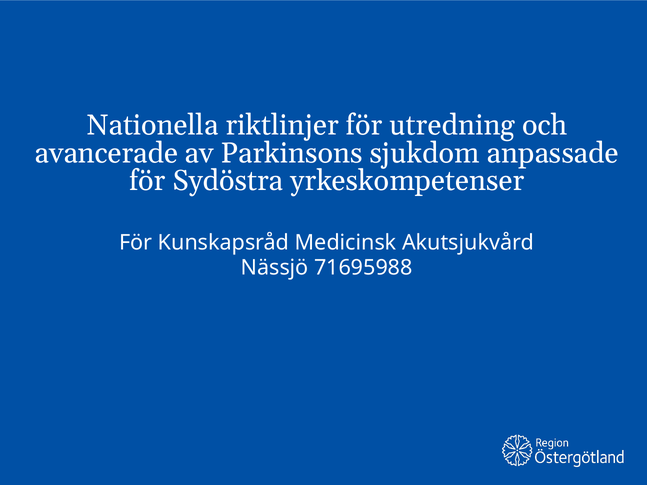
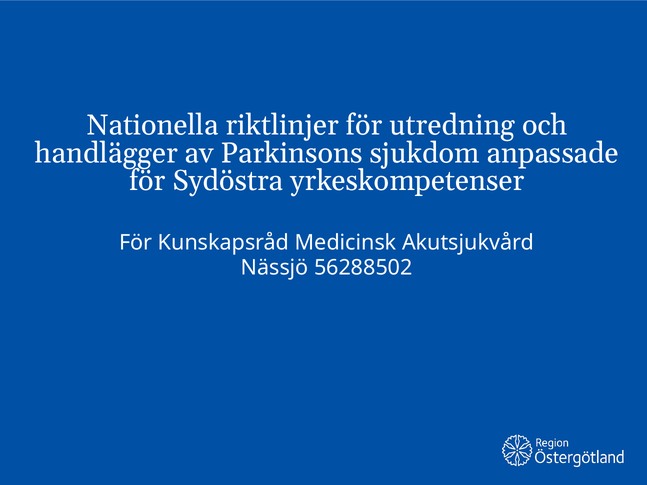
avancerade: avancerade -> handlägger
71695988: 71695988 -> 56288502
